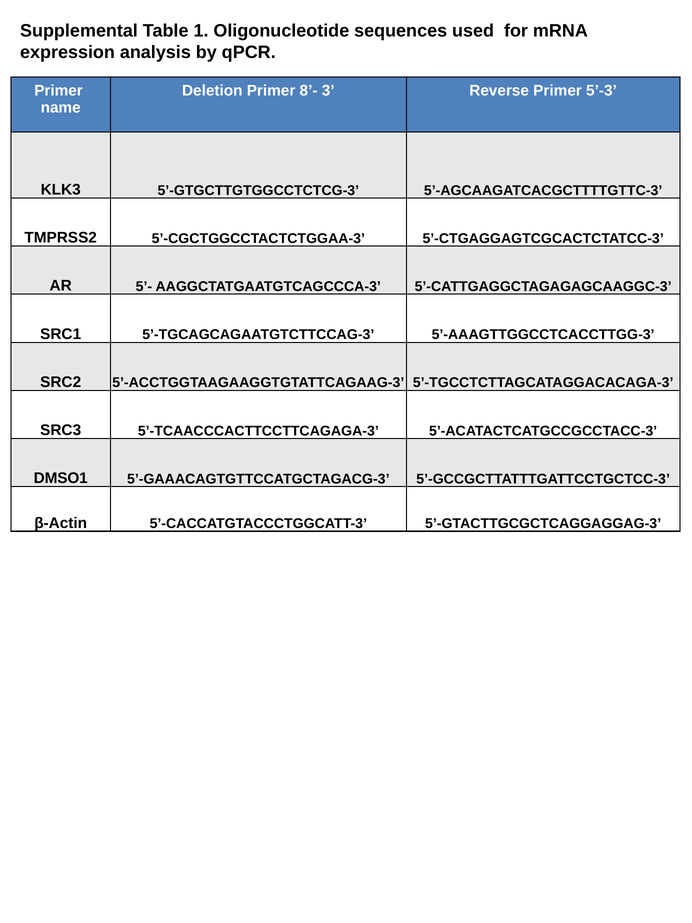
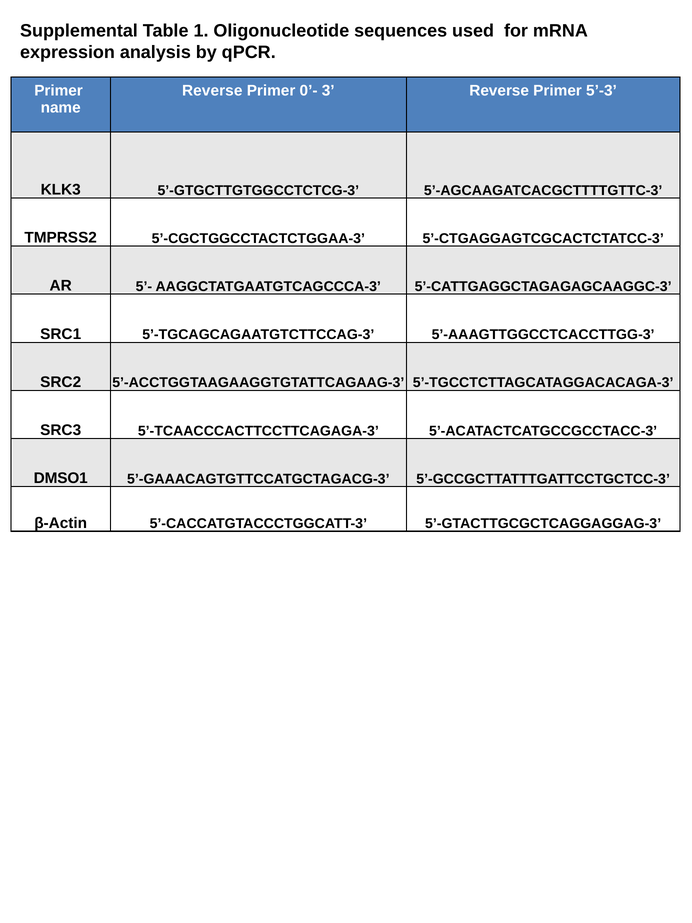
Deletion at (212, 90): Deletion -> Reverse
8’-: 8’- -> 0’-
